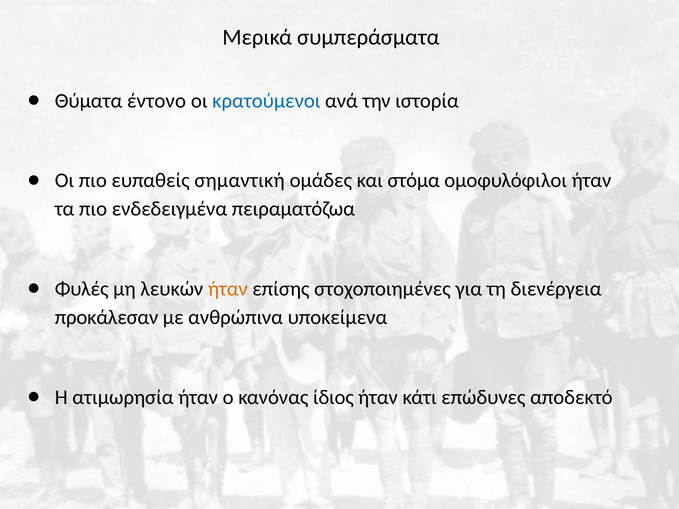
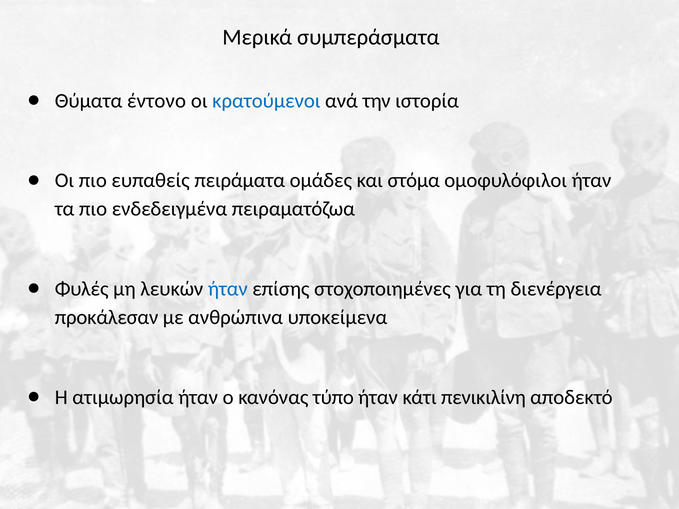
σημαντική: σημαντική -> πειράματα
ήταν at (228, 289) colour: orange -> blue
ίδιος: ίδιος -> τύπο
επώδυνες: επώδυνες -> πενικιλίνη
